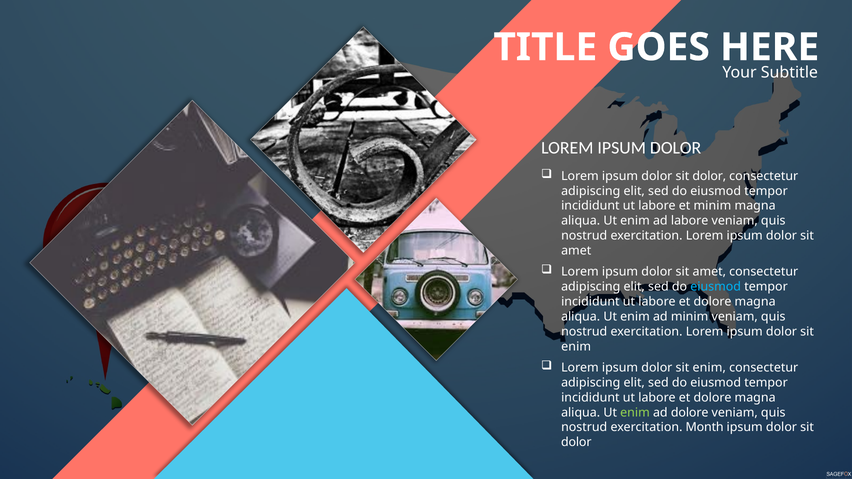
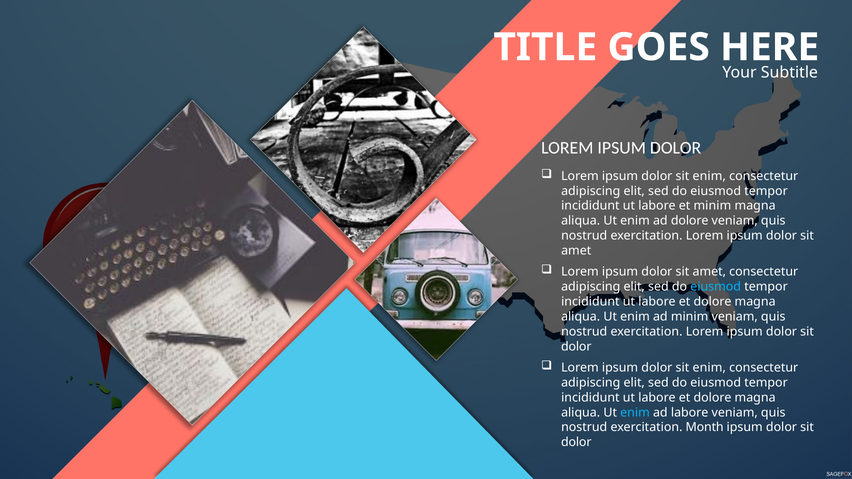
dolor at (709, 176): dolor -> enim
ad labore: labore -> dolore
enim at (576, 347): enim -> dolor
enim at (635, 413) colour: light green -> light blue
ad dolore: dolore -> labore
